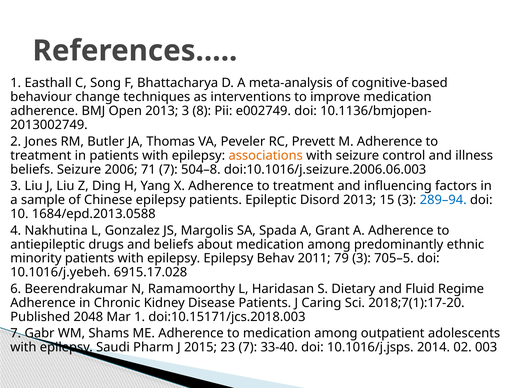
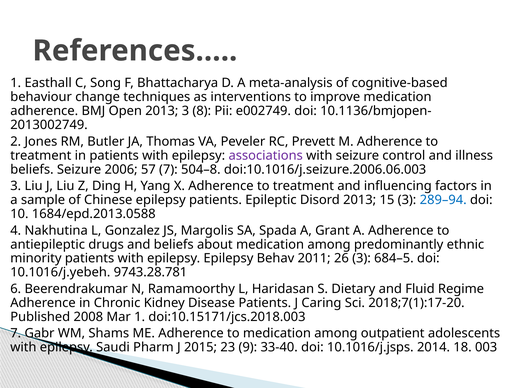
associations colour: orange -> purple
71: 71 -> 57
79: 79 -> 26
705–5: 705–5 -> 684–5
6915.17.028: 6915.17.028 -> 9743.28.781
2048: 2048 -> 2008
23 7: 7 -> 9
02: 02 -> 18
